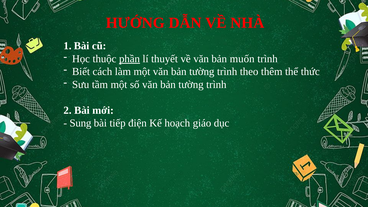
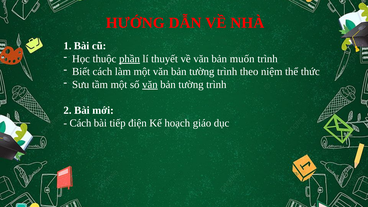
thêm: thêm -> niệm
văn at (150, 85) underline: none -> present
Sung at (80, 123): Sung -> Cách
